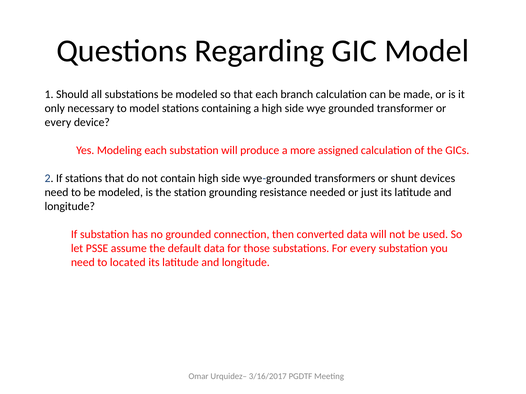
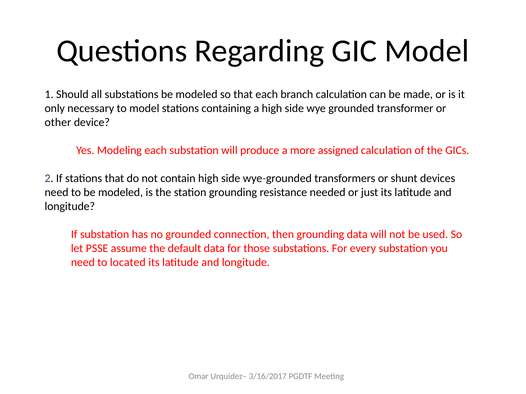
every at (58, 123): every -> other
then converted: converted -> grounding
